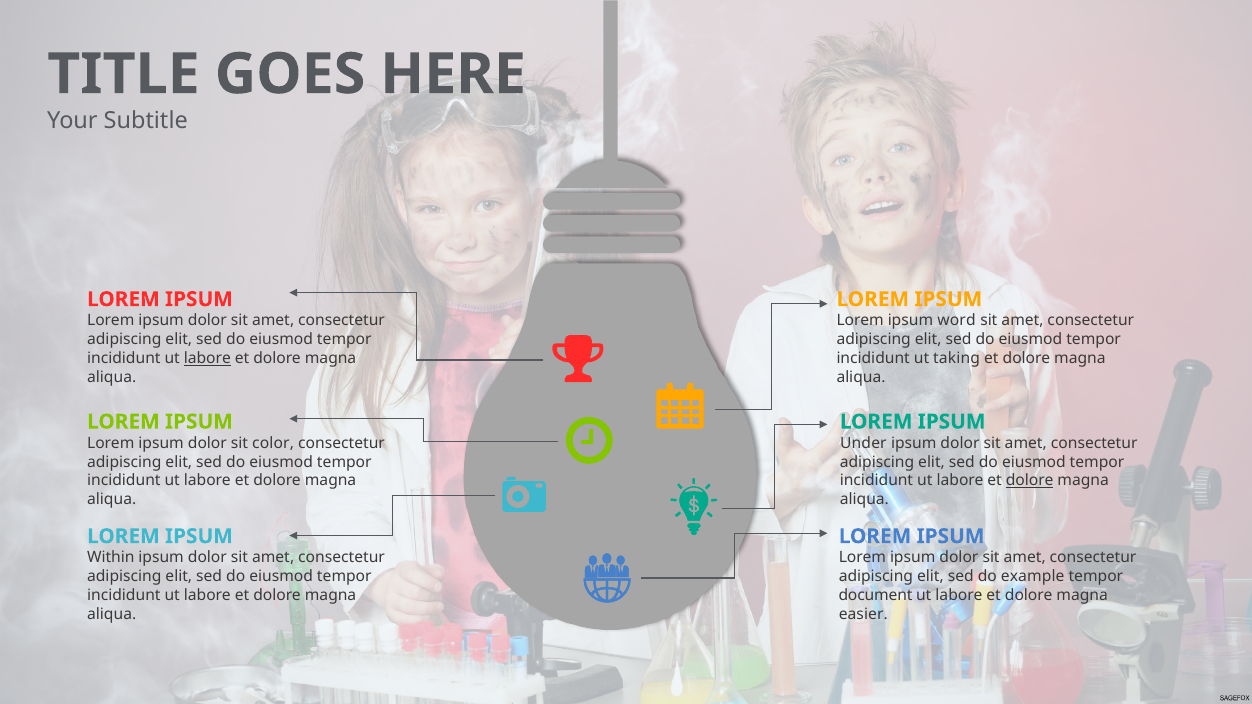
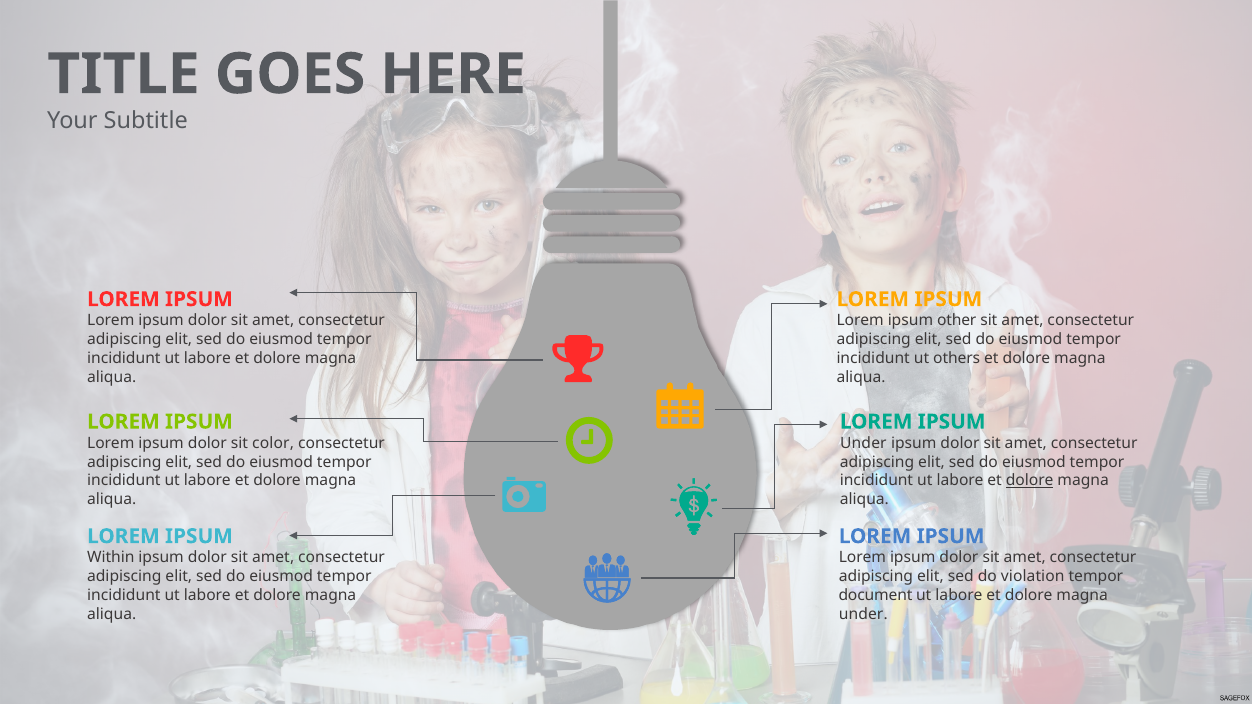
word: word -> other
labore at (207, 358) underline: present -> none
taking: taking -> others
example: example -> violation
easier at (863, 614): easier -> under
